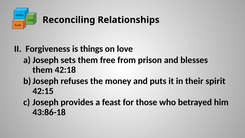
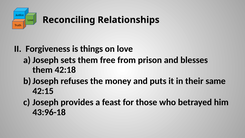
spirit: spirit -> same
43:86-18: 43:86-18 -> 43:96-18
